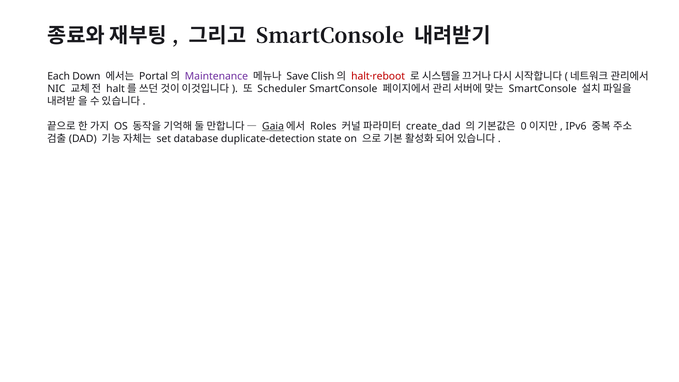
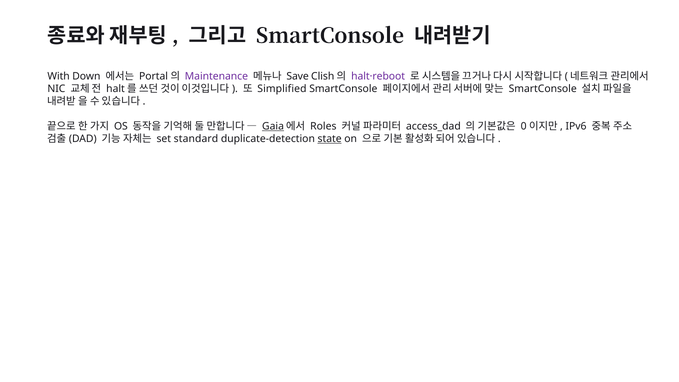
Each: Each -> With
halt·reboot colour: red -> purple
Scheduler: Scheduler -> Simplified
create_dad: create_dad -> access_dad
database: database -> standard
state underline: none -> present
